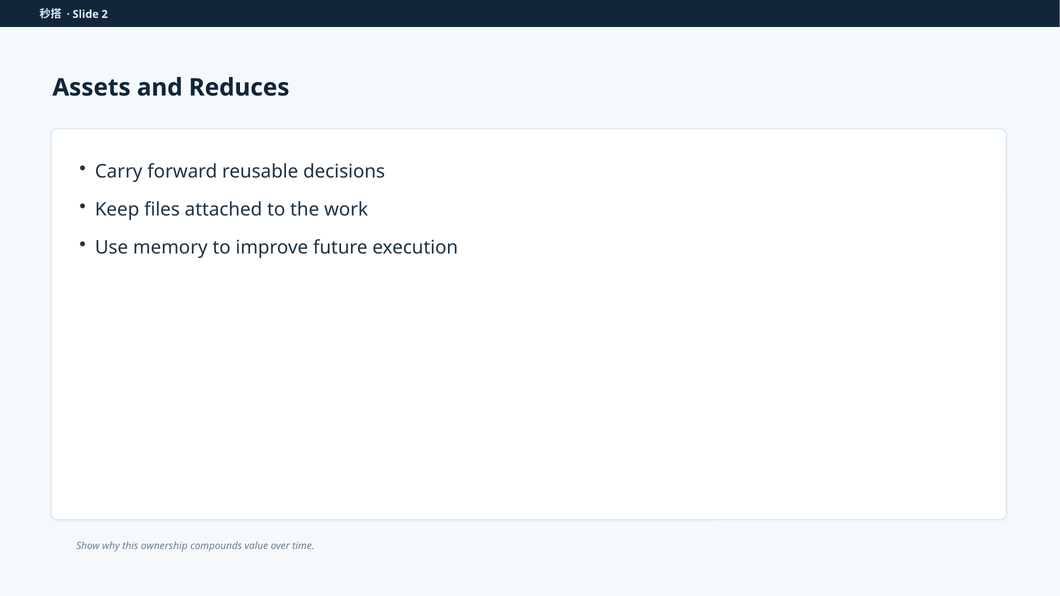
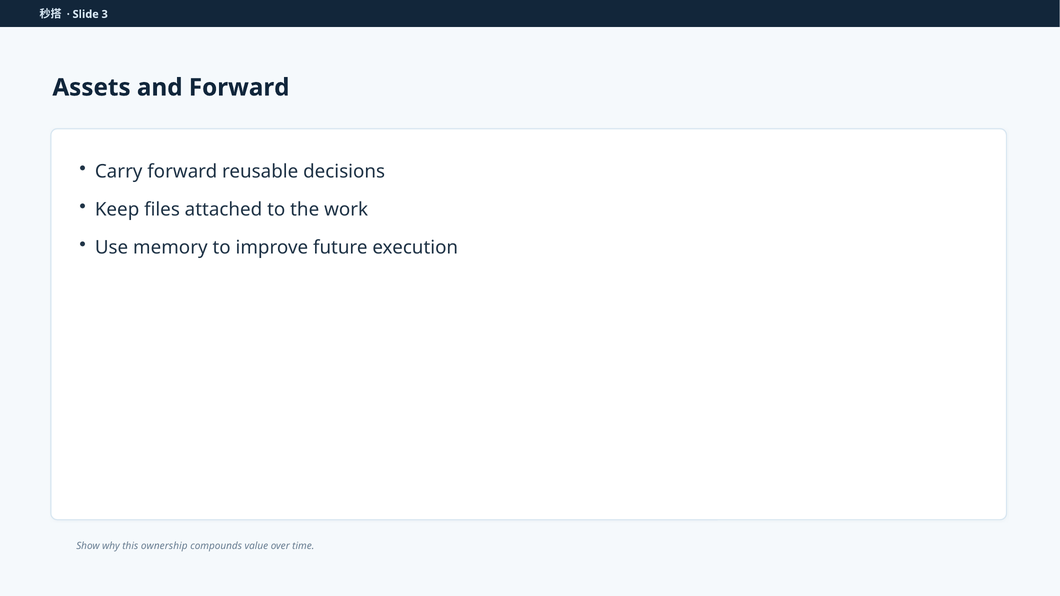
2: 2 -> 3
and Reduces: Reduces -> Forward
